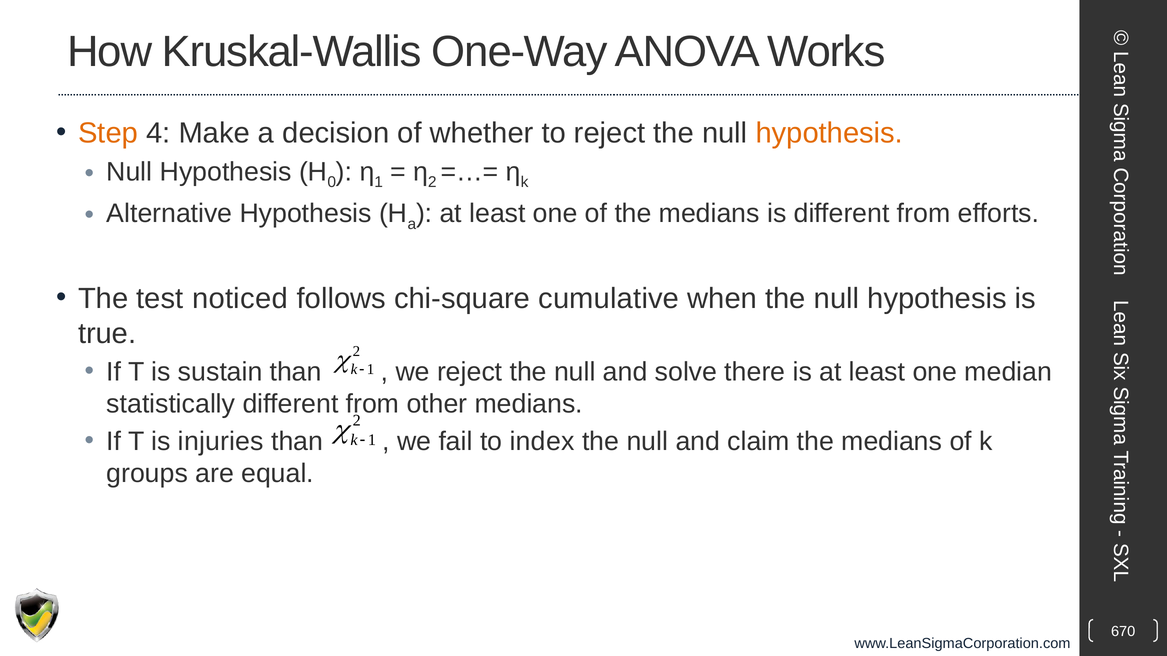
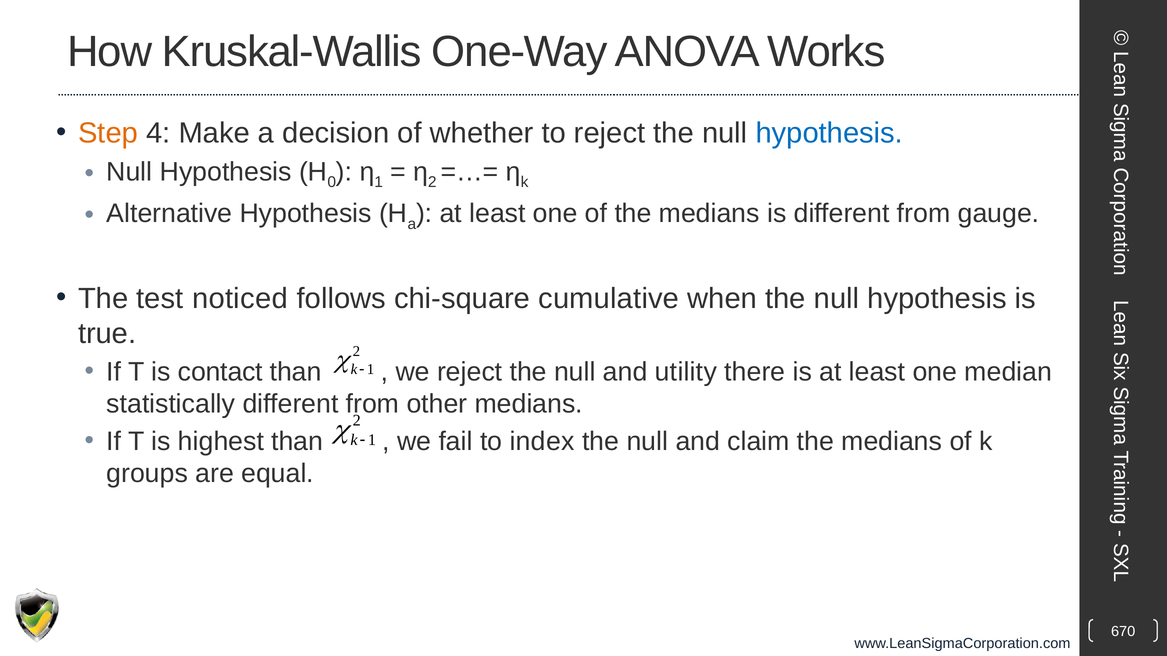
hypothesis at (829, 133) colour: orange -> blue
efforts: efforts -> gauge
sustain: sustain -> contact
solve: solve -> utility
injuries: injuries -> highest
